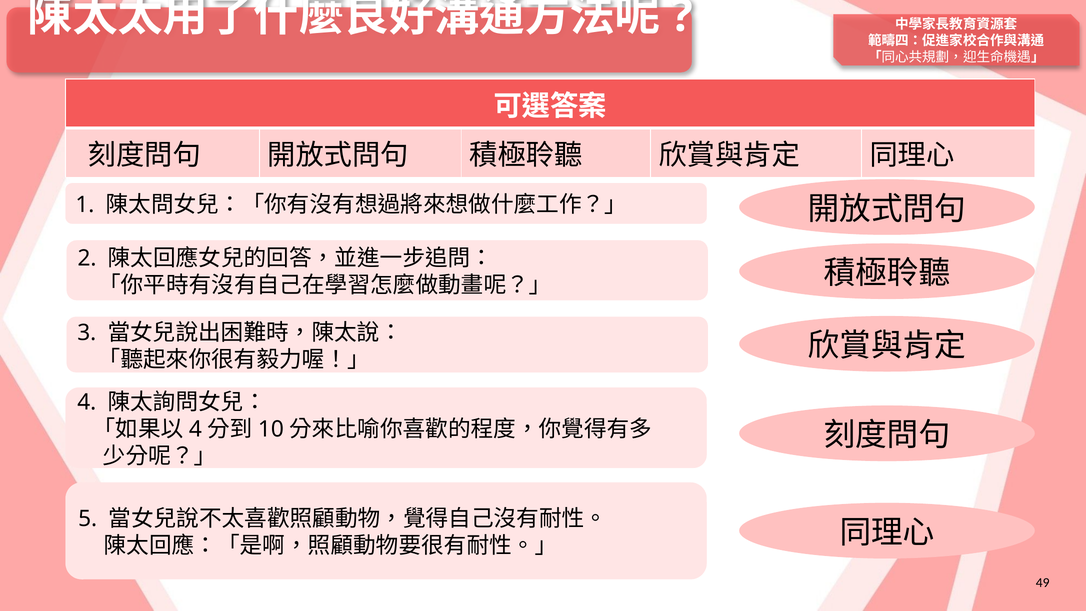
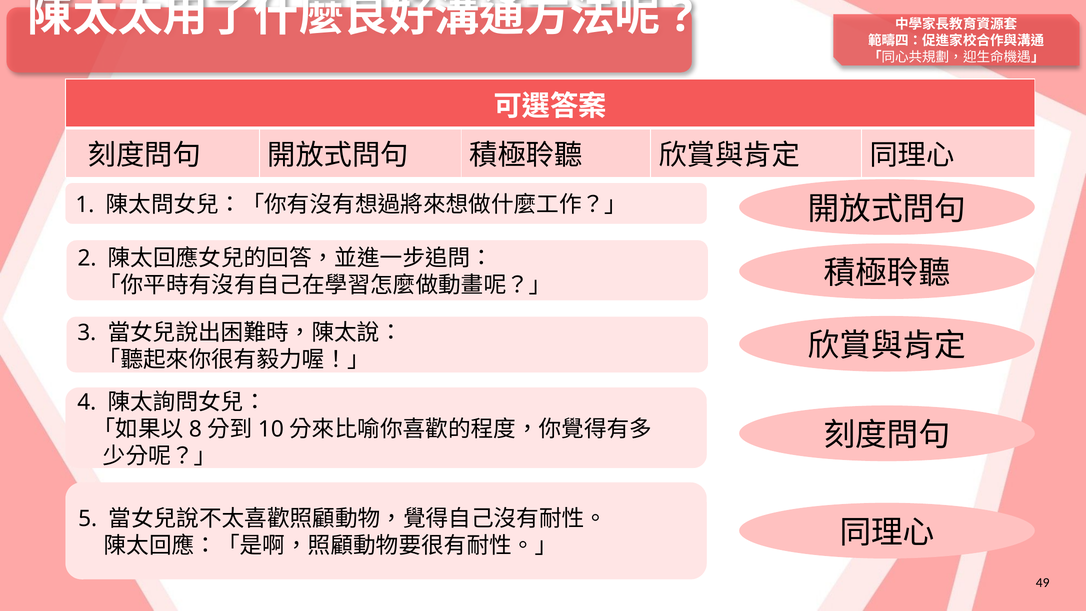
4 at (195, 429): 4 -> 8
